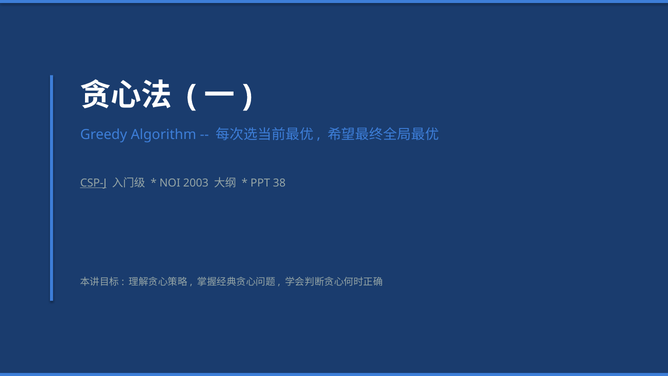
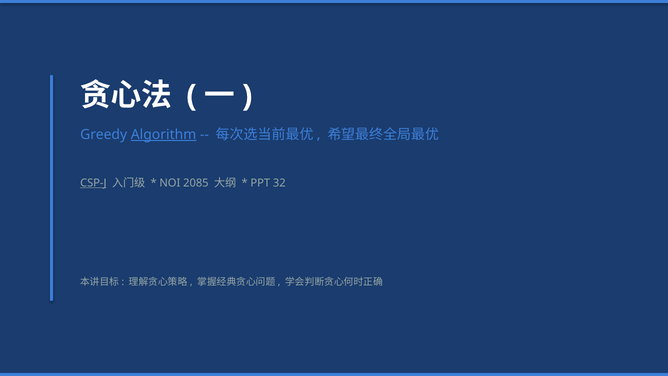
Algorithm underline: none -> present
2003: 2003 -> 2085
38: 38 -> 32
